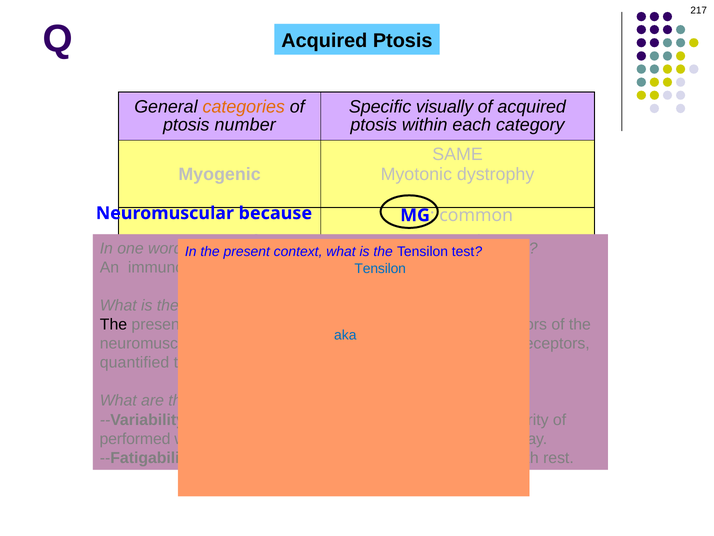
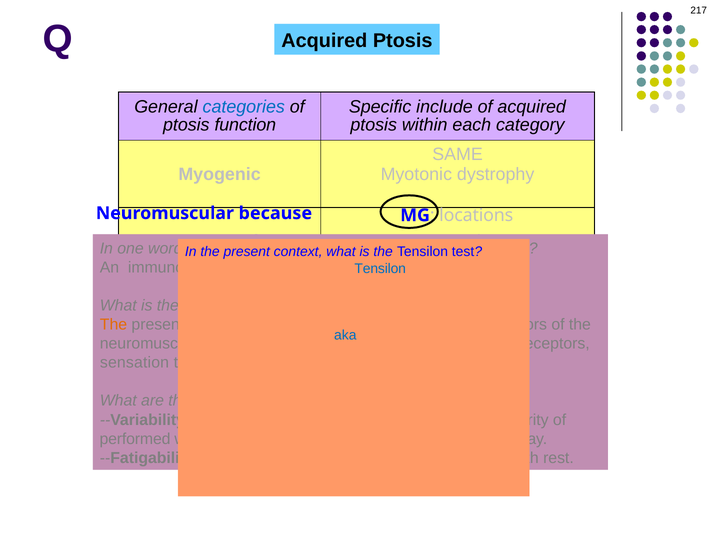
categories colour: orange -> blue
visually: visually -> include
number: number -> function
common: common -> locations
The at (113, 324) colour: black -> orange
quantified: quantified -> sensation
